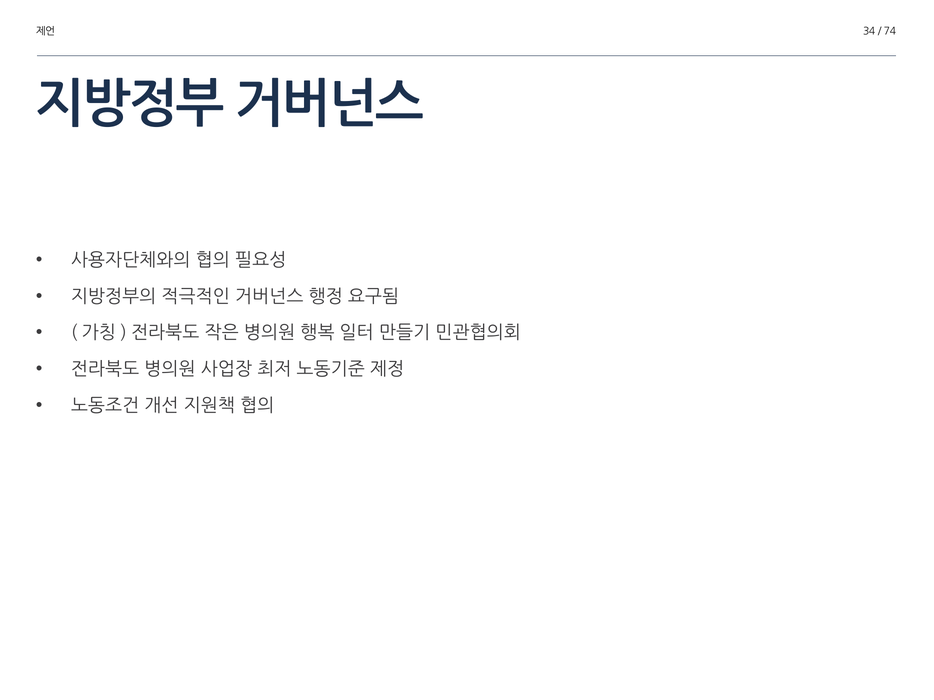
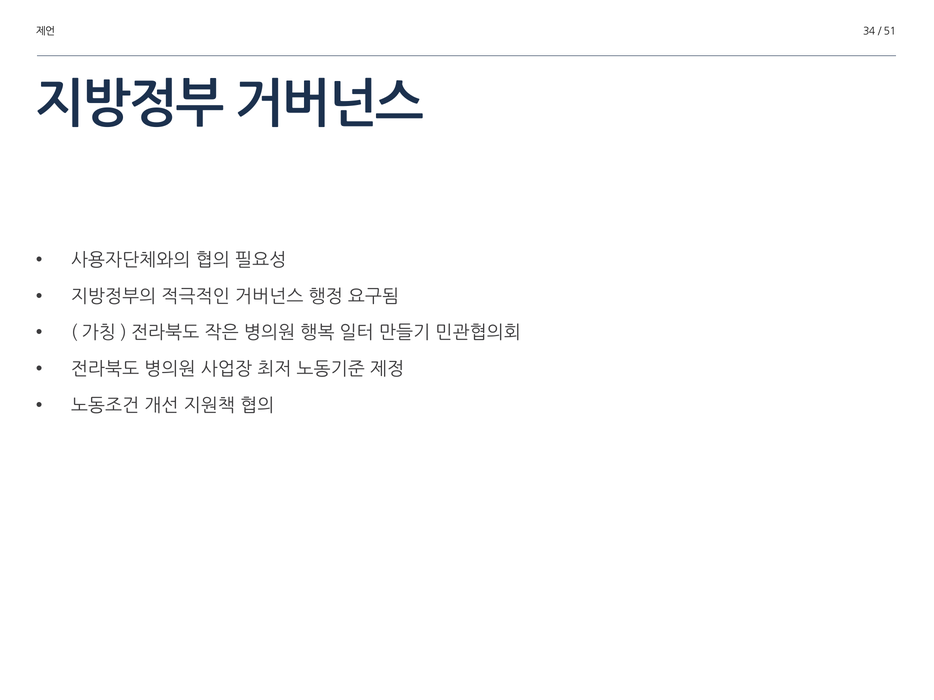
74: 74 -> 51
